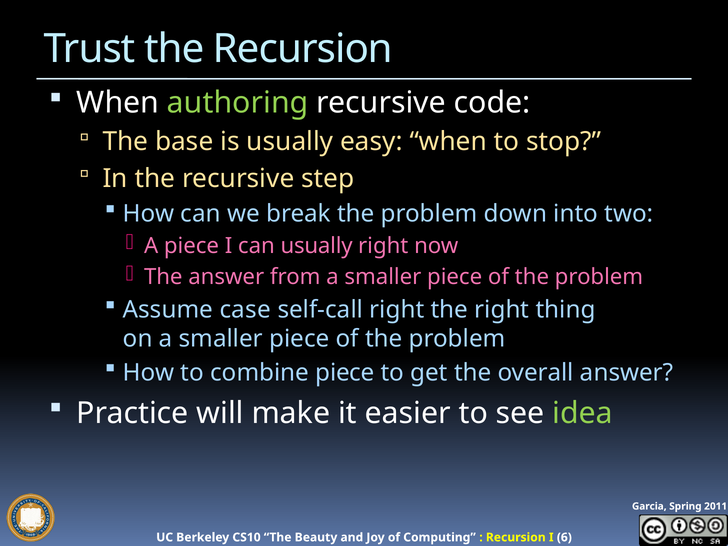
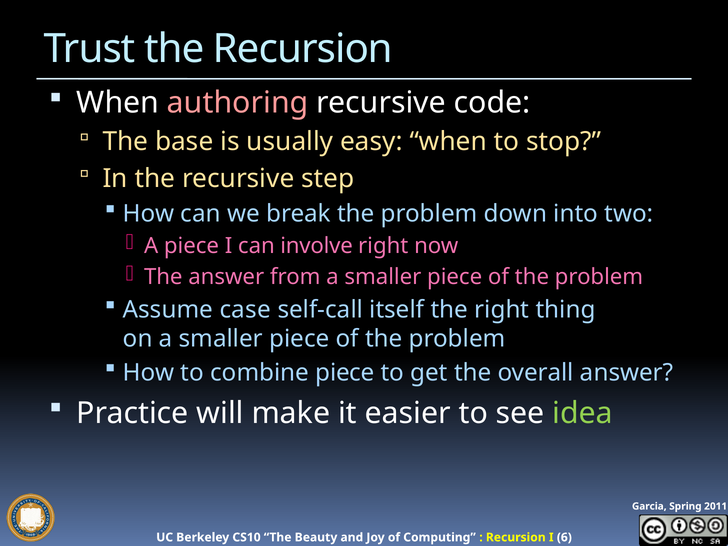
authoring colour: light green -> pink
can usually: usually -> involve
self-call right: right -> itself
